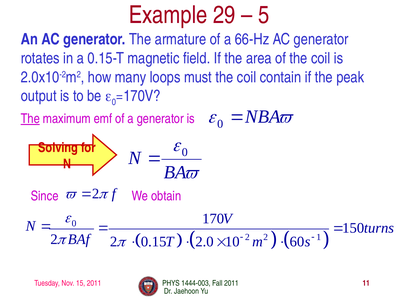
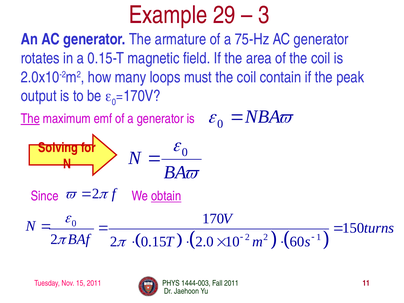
5: 5 -> 3
66-Hz: 66-Hz -> 75-Hz
obtain underline: none -> present
